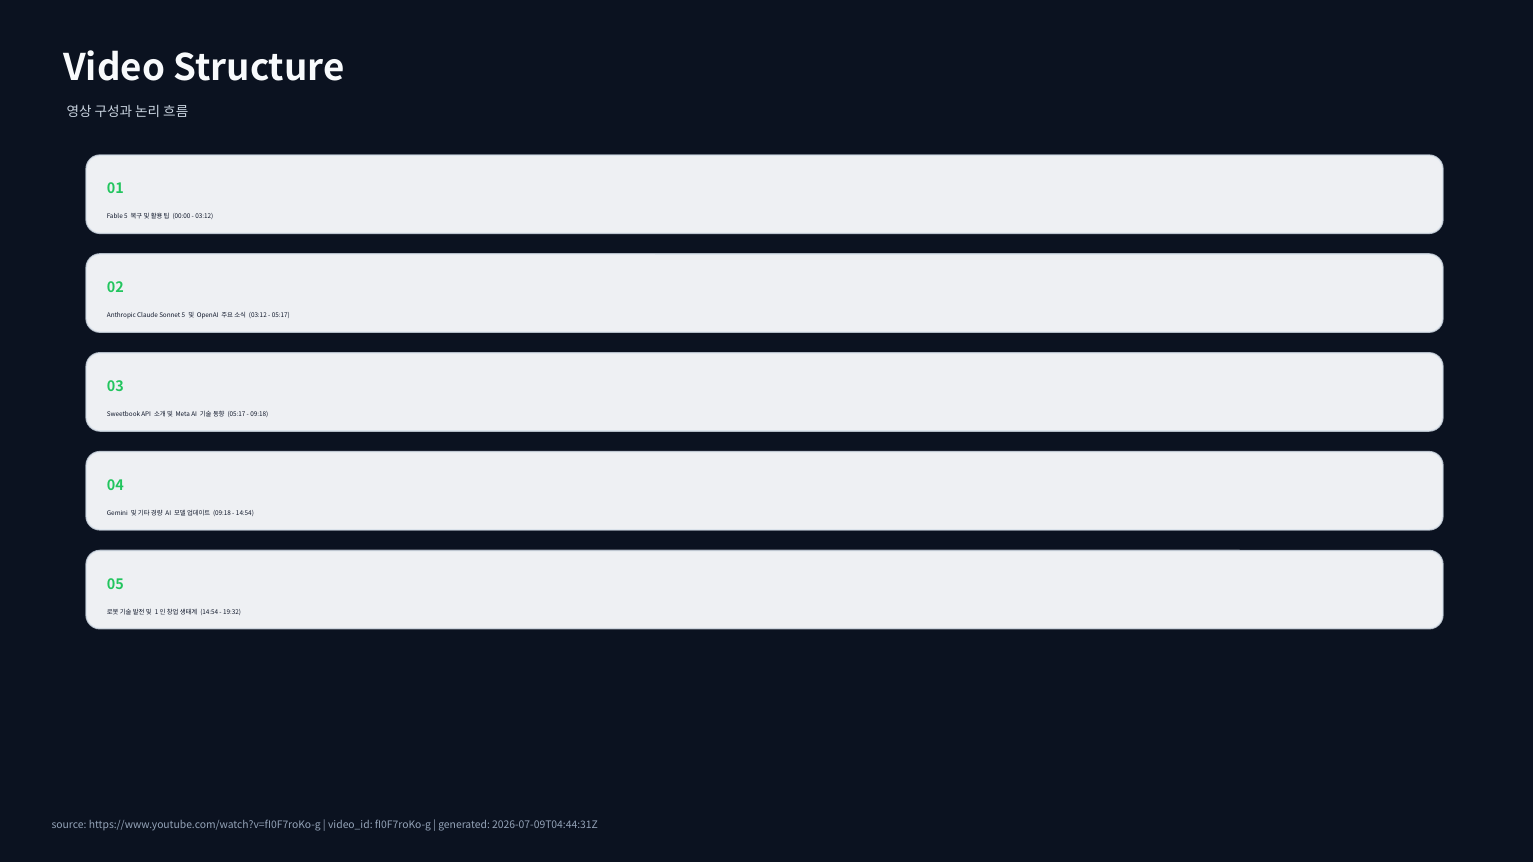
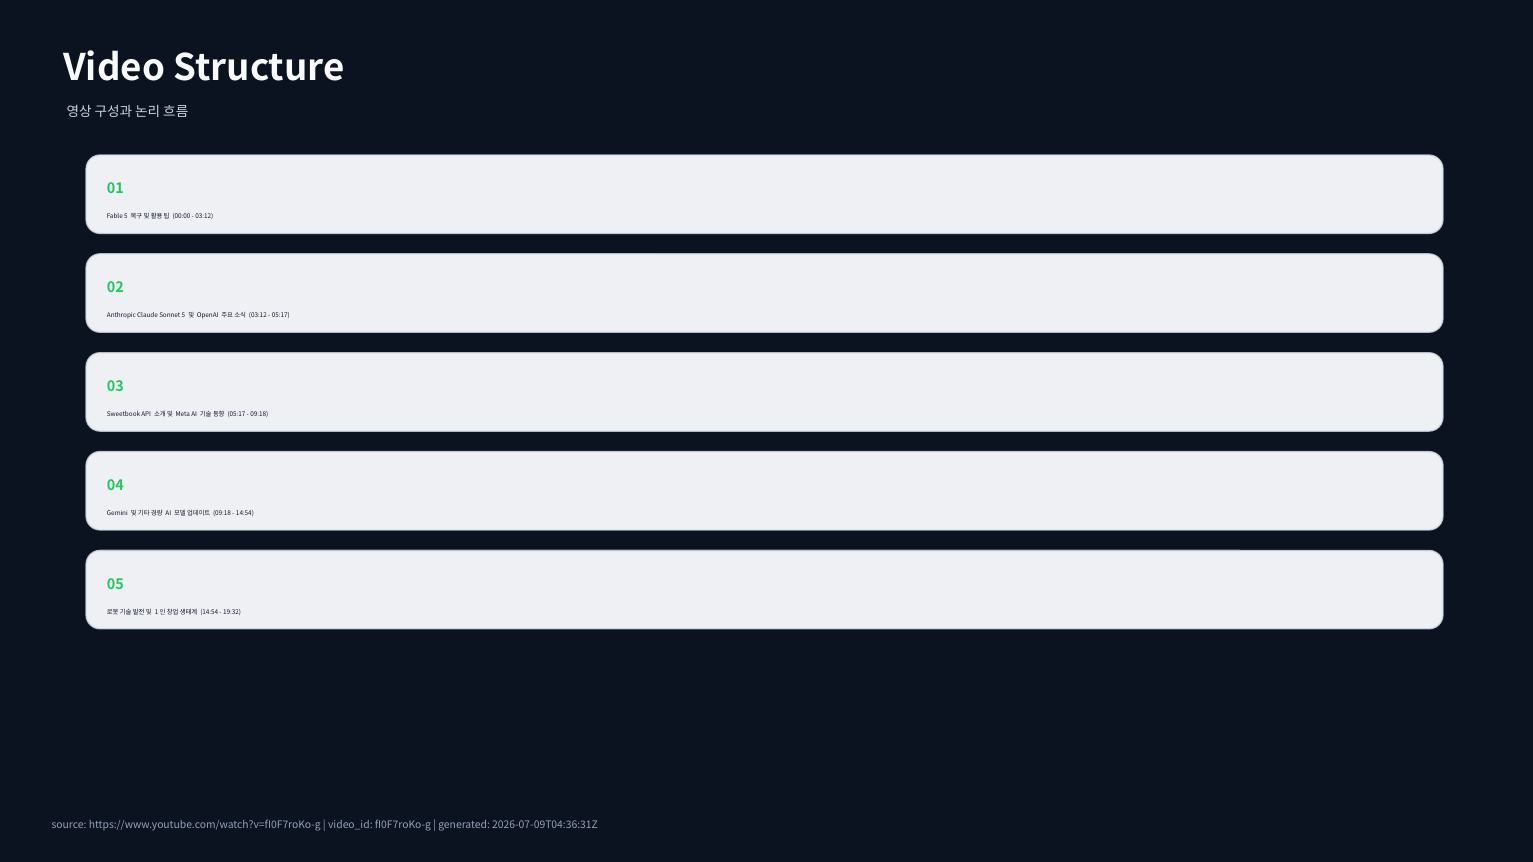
2026-07-09T04:44:31Z: 2026-07-09T04:44:31Z -> 2026-07-09T04:36:31Z
